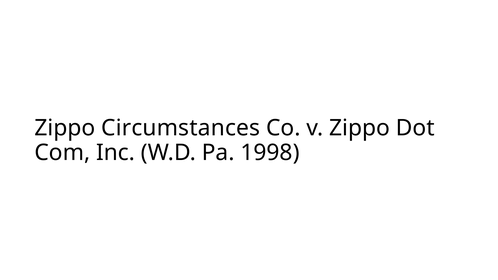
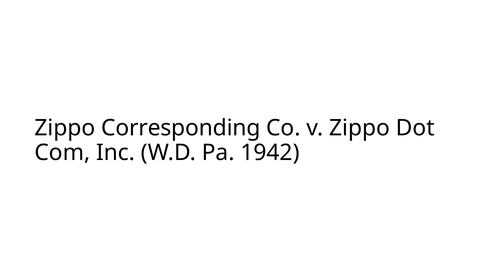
Circumstances: Circumstances -> Corresponding
1998: 1998 -> 1942
